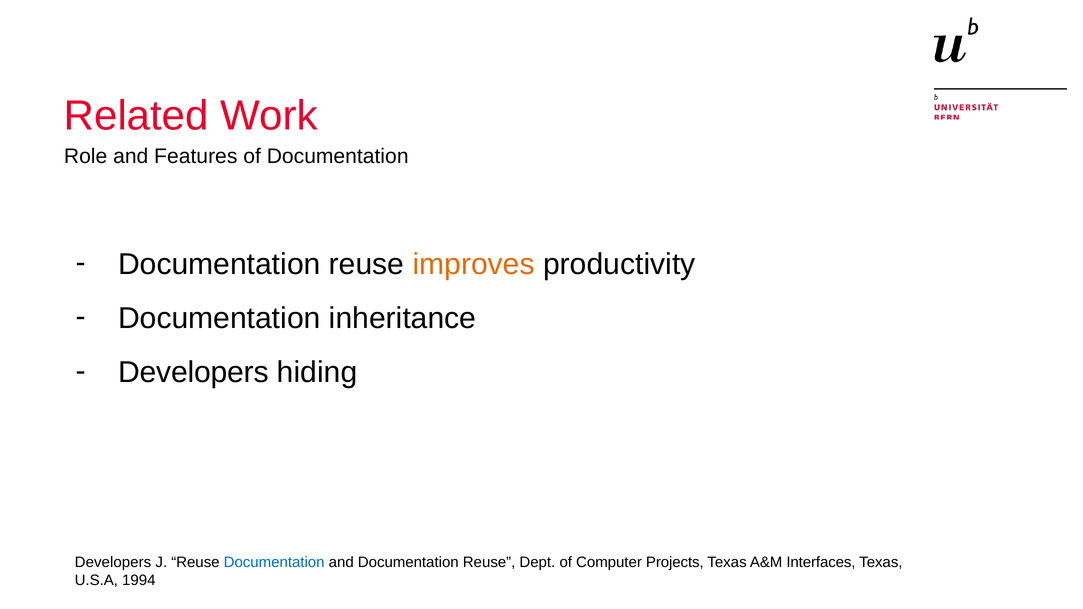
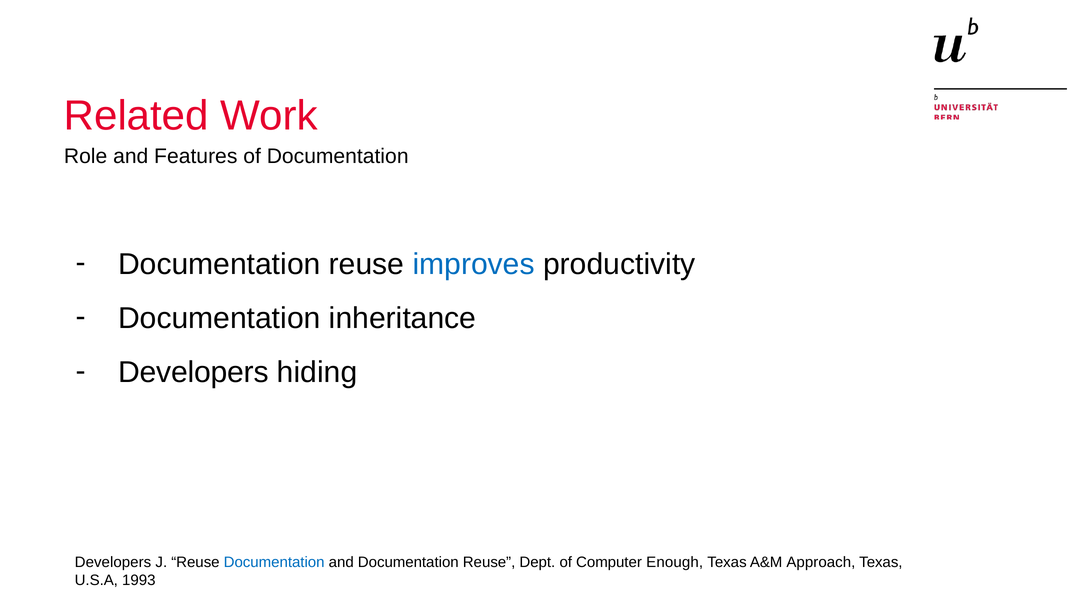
improves colour: orange -> blue
Projects: Projects -> Enough
Interfaces: Interfaces -> Approach
1994: 1994 -> 1993
